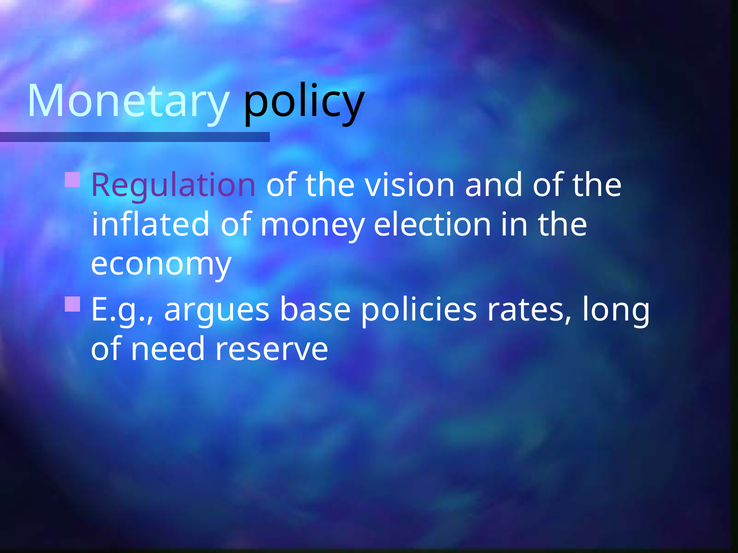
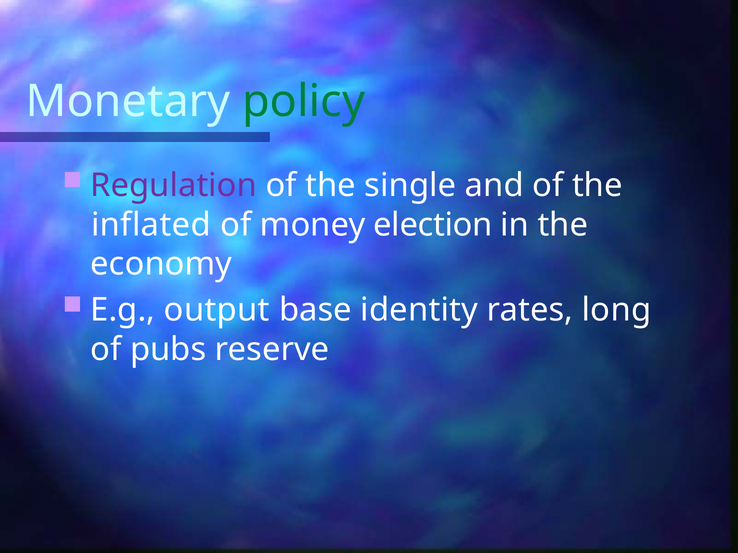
policy colour: black -> green
vision: vision -> single
argues: argues -> output
policies: policies -> identity
need: need -> pubs
